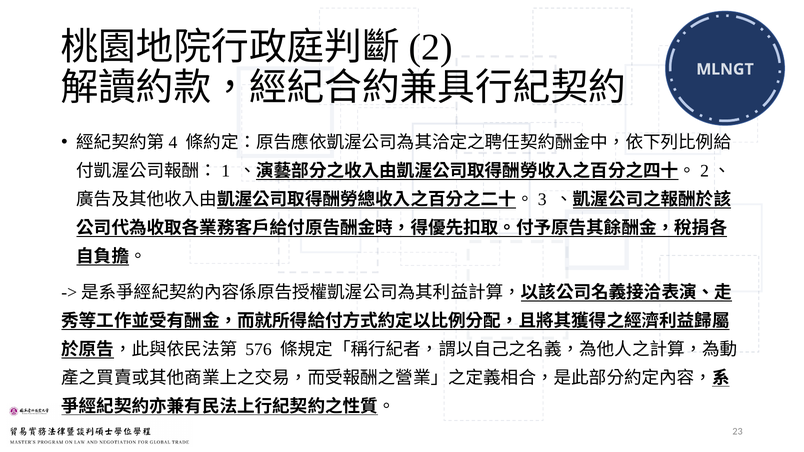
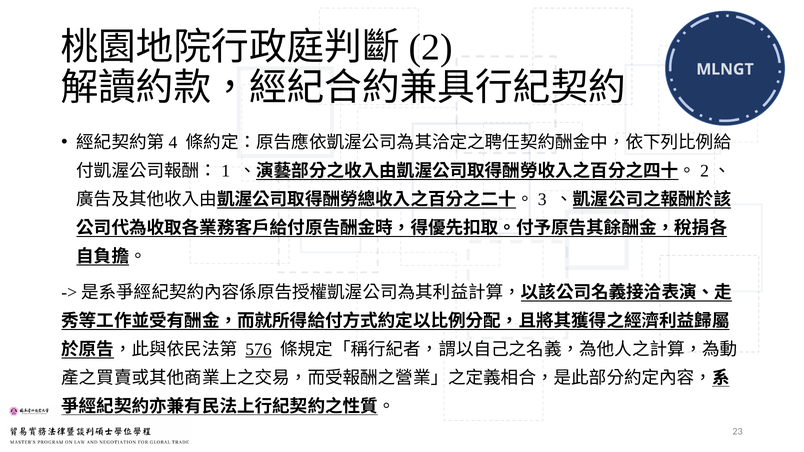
576 underline: none -> present
